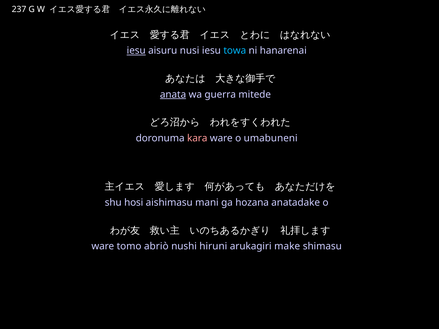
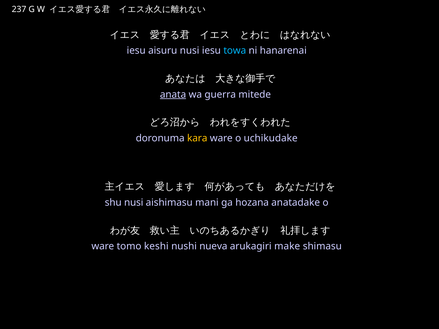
iesu at (136, 51) underline: present -> none
kara colour: pink -> yellow
umabuneni: umabuneni -> uchikudake
shu hosi: hosi -> nusi
abriò: abriò -> keshi
hiruni: hiruni -> nueva
